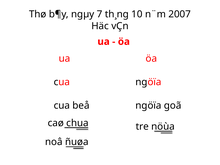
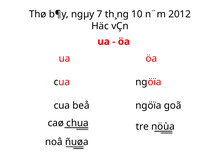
2007: 2007 -> 2012
